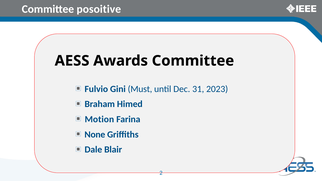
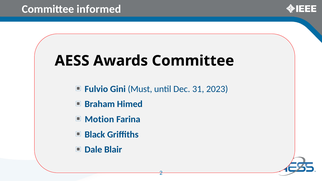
posoitive: posoitive -> informed
None: None -> Black
